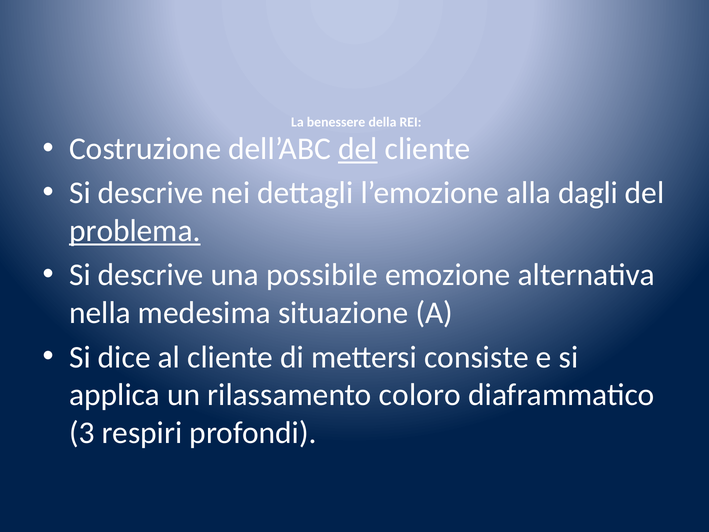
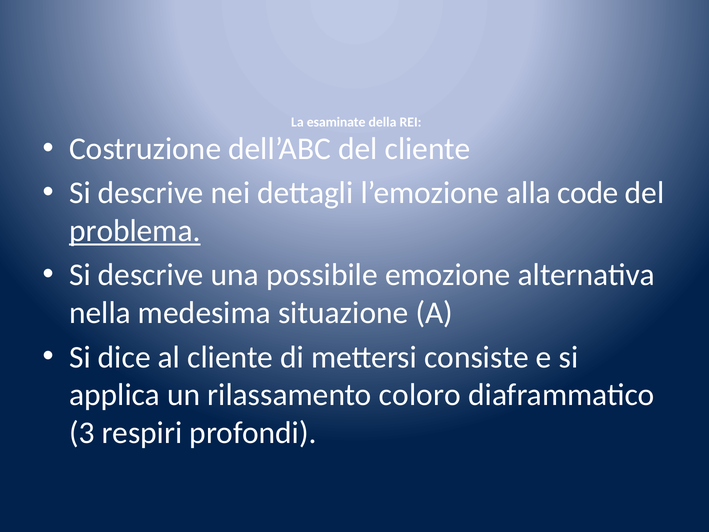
benessere: benessere -> esaminate
del at (358, 149) underline: present -> none
dagli: dagli -> code
